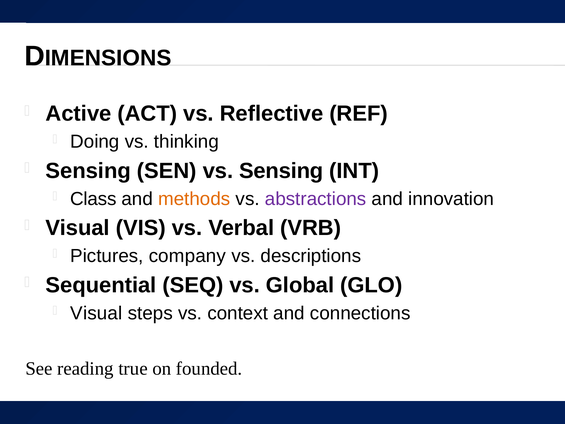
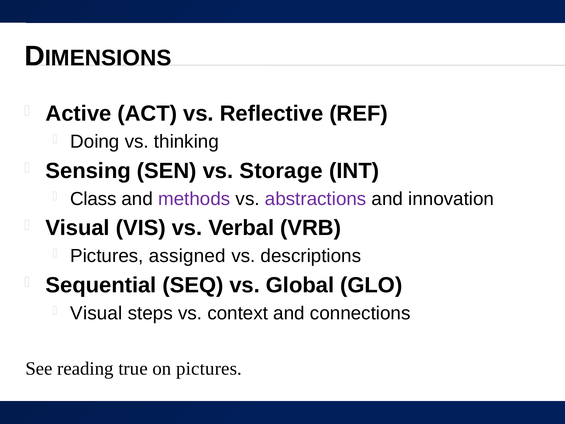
vs Sensing: Sensing -> Storage
methods colour: orange -> purple
company: company -> assigned
on founded: founded -> pictures
